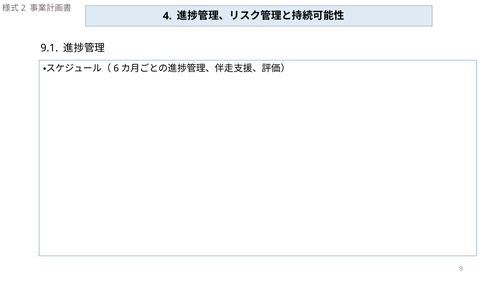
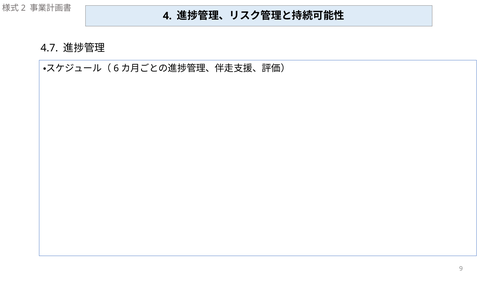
9.1: 9.1 -> 4.7
